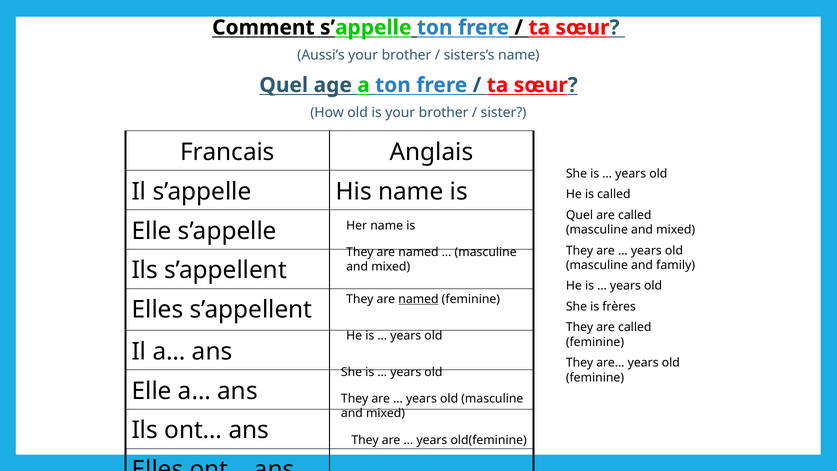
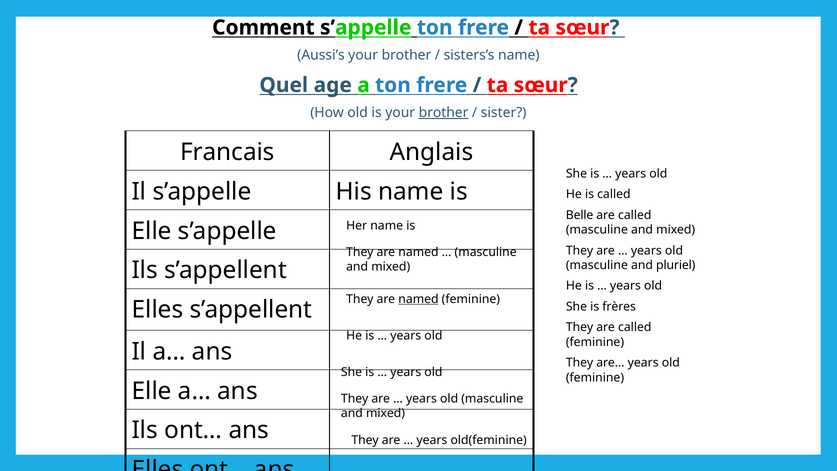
brother at (444, 113) underline: none -> present
Quel at (579, 215): Quel -> Belle
family: family -> pluriel
